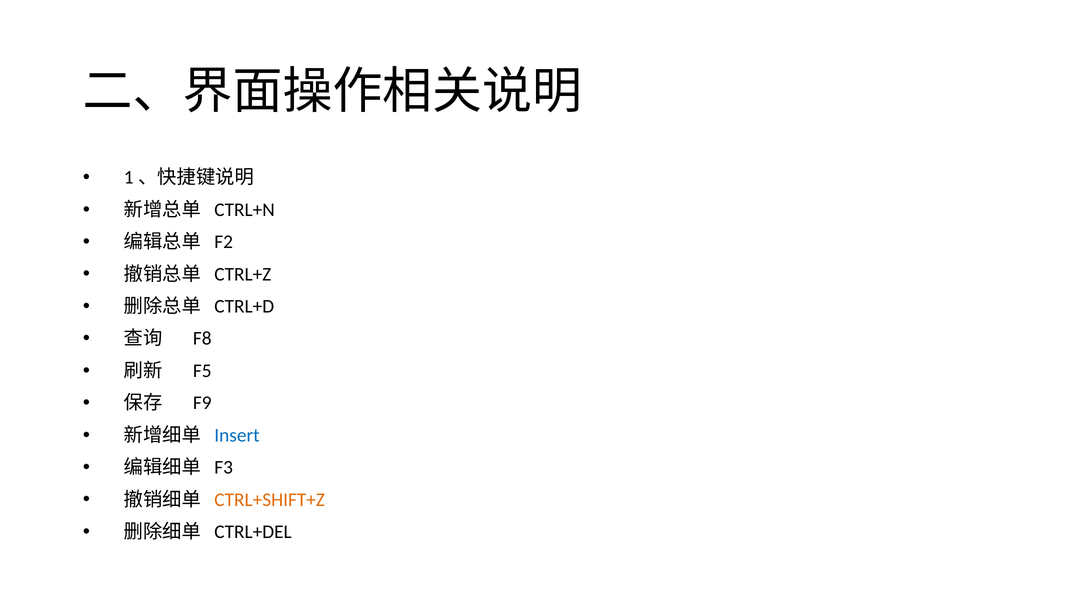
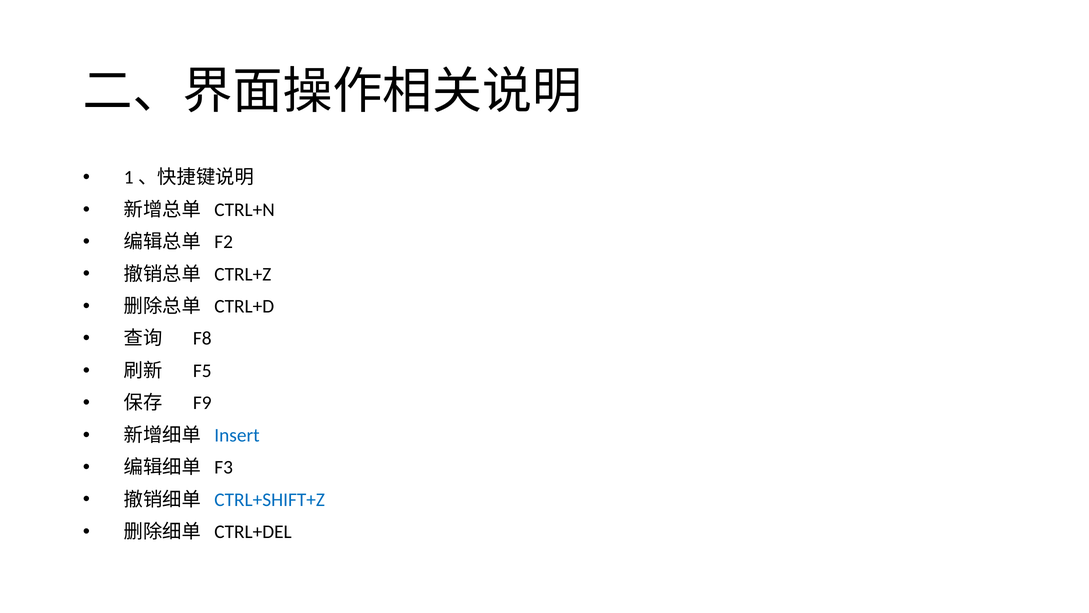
CTRL+SHIFT+Z colour: orange -> blue
